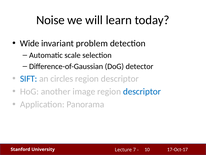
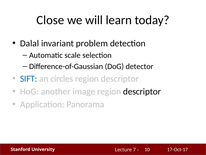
Noise: Noise -> Close
Wide: Wide -> Dalal
descriptor at (142, 91) colour: blue -> black
